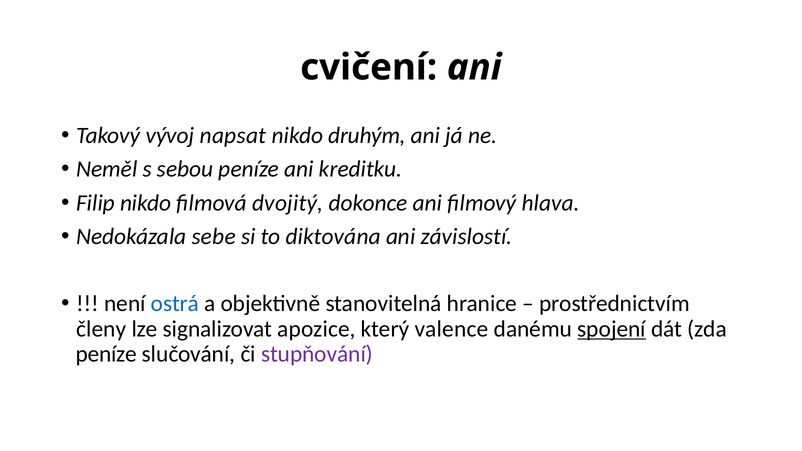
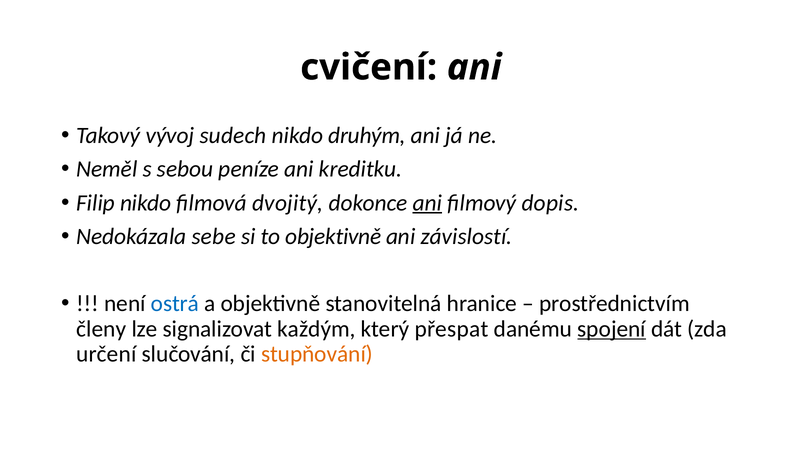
napsat: napsat -> sudech
ani at (427, 203) underline: none -> present
hlava: hlava -> dopis
to diktována: diktována -> objektivně
apozice: apozice -> každým
valence: valence -> přespat
peníze at (106, 354): peníze -> určení
stupňování colour: purple -> orange
